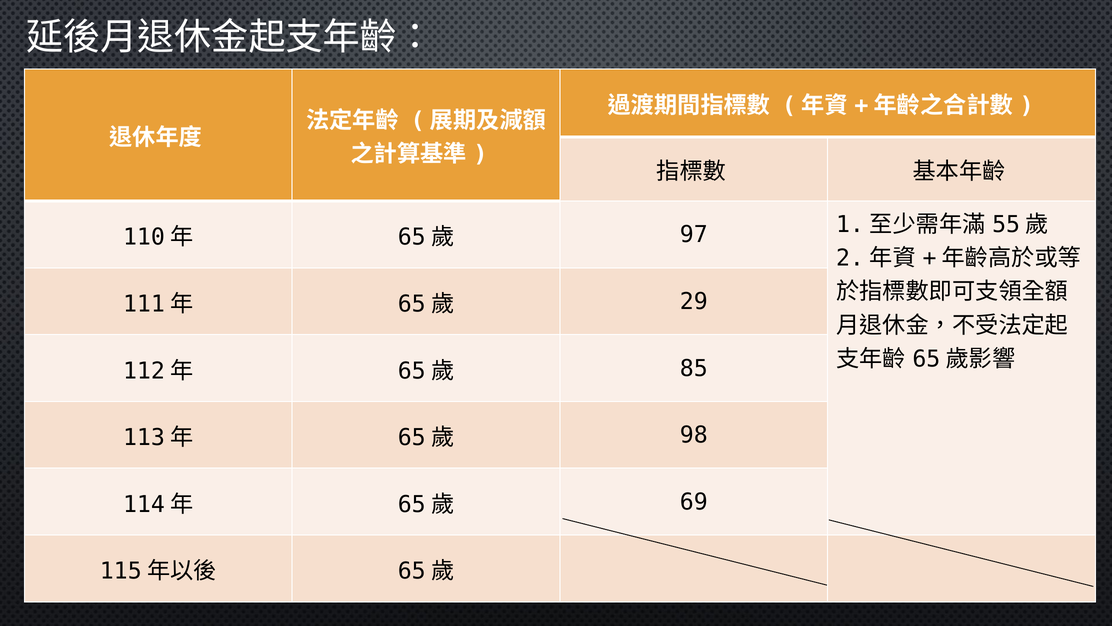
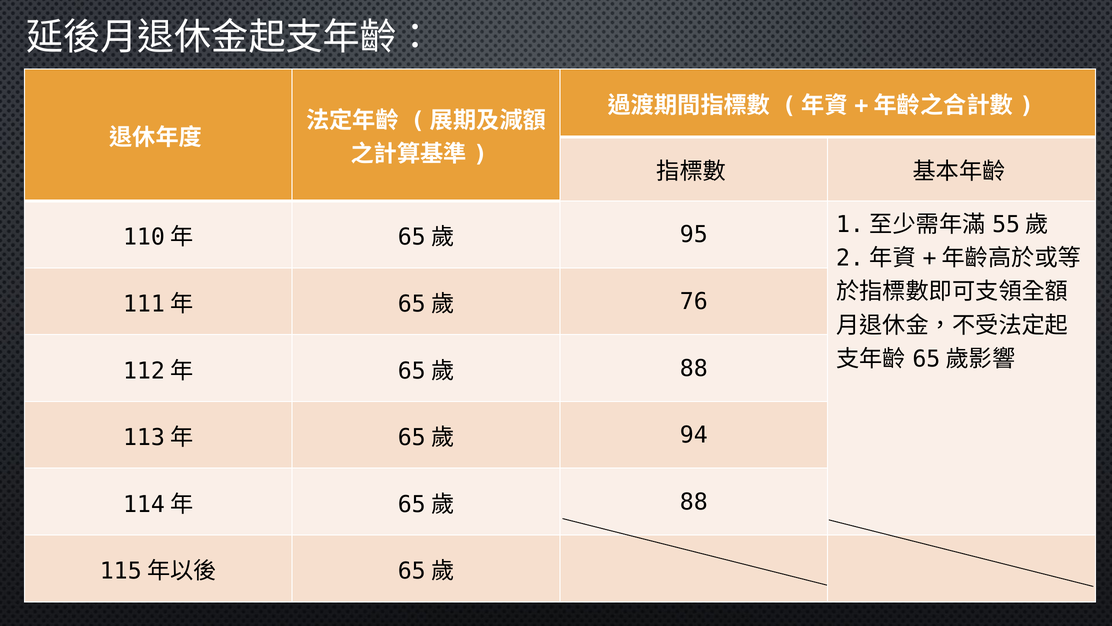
97: 97 -> 95
29: 29 -> 76
85 at (694, 368): 85 -> 88
98: 98 -> 94
69 at (694, 502): 69 -> 88
